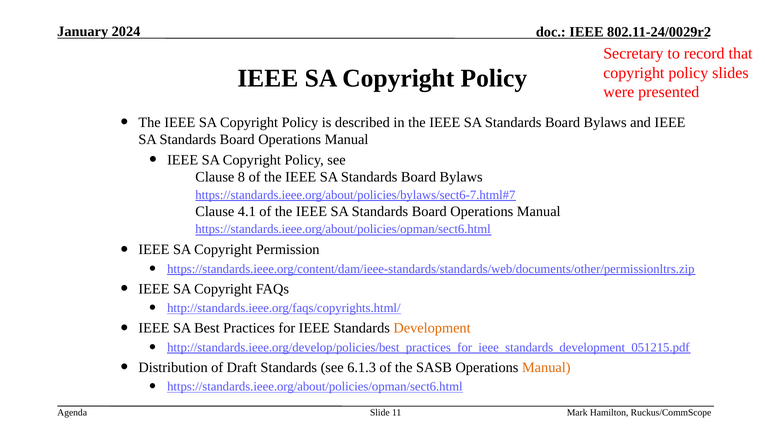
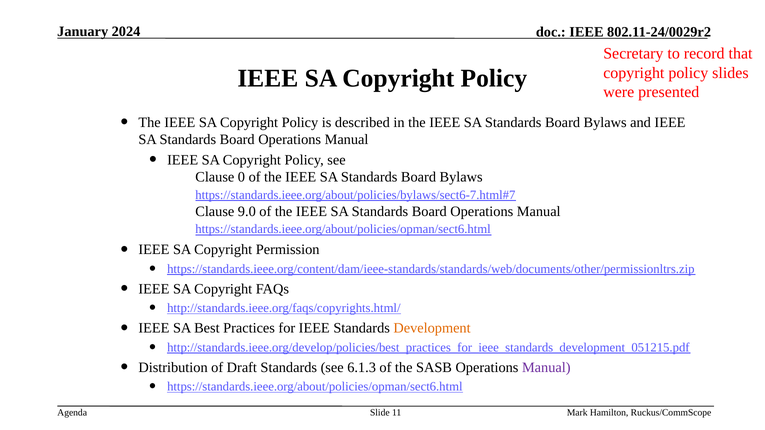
8: 8 -> 0
4.1: 4.1 -> 9.0
Manual at (546, 368) colour: orange -> purple
